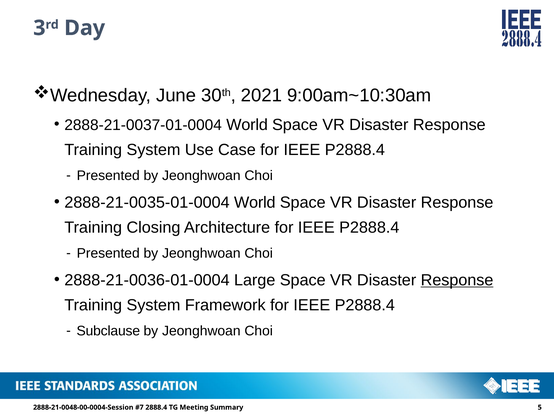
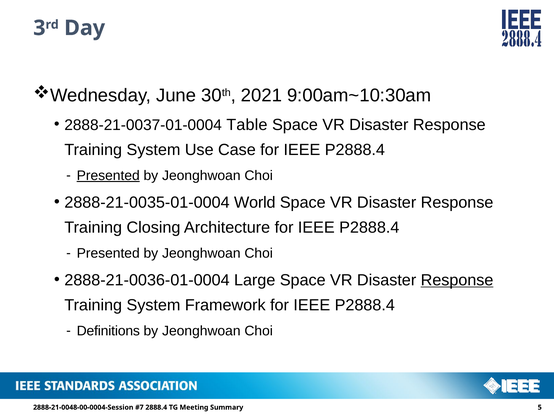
2888-21-0037-01-0004 World: World -> Table
Presented at (108, 176) underline: none -> present
Subclause: Subclause -> Definitions
